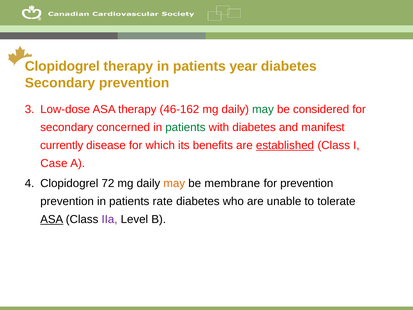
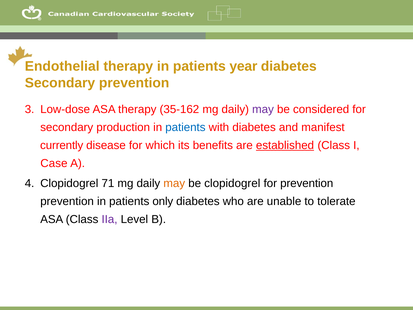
Clopidogrel at (62, 66): Clopidogrel -> Endothelial
46-162: 46-162 -> 35-162
may at (263, 109) colour: green -> purple
concerned: concerned -> production
patients at (185, 127) colour: green -> blue
72: 72 -> 71
be membrane: membrane -> clopidogrel
rate: rate -> only
ASA at (52, 219) underline: present -> none
